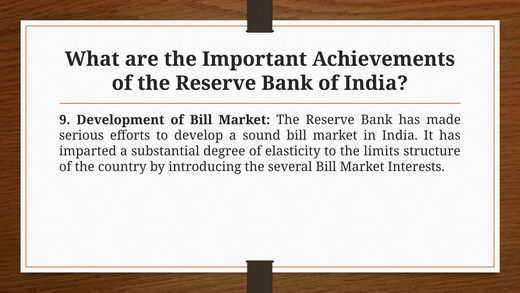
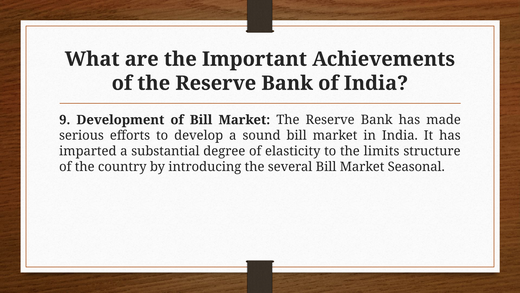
Interests: Interests -> Seasonal
